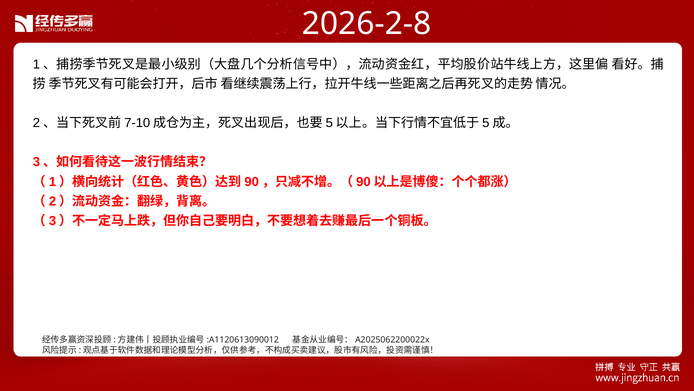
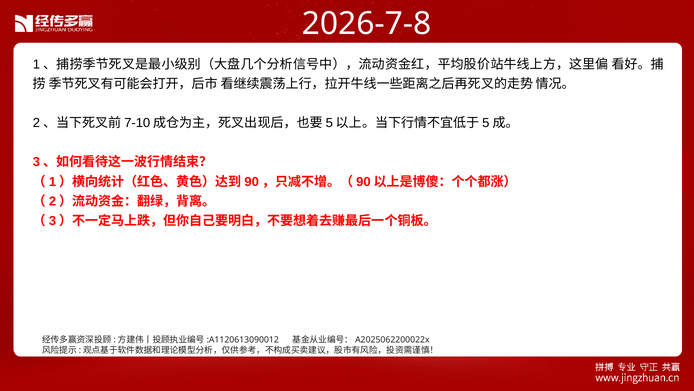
2026-2-8: 2026-2-8 -> 2026-7-8
